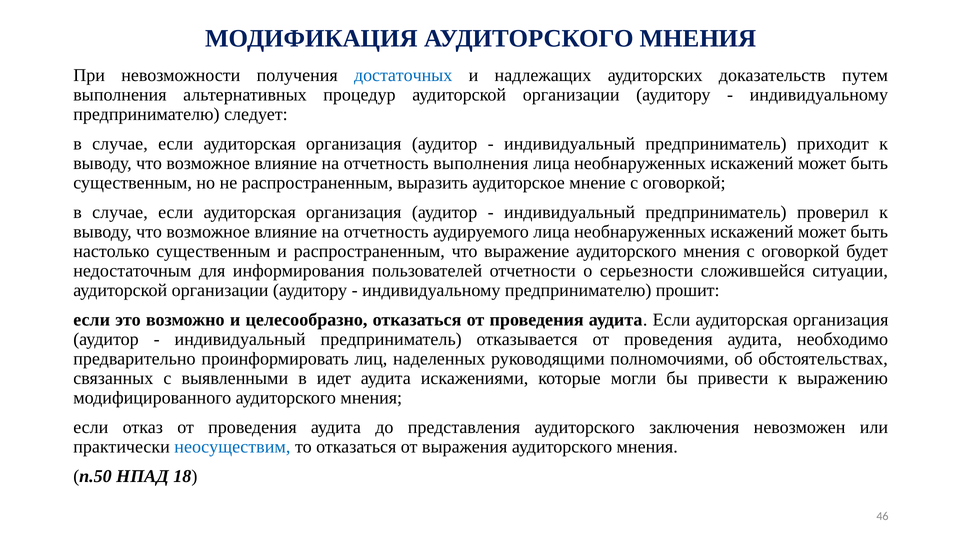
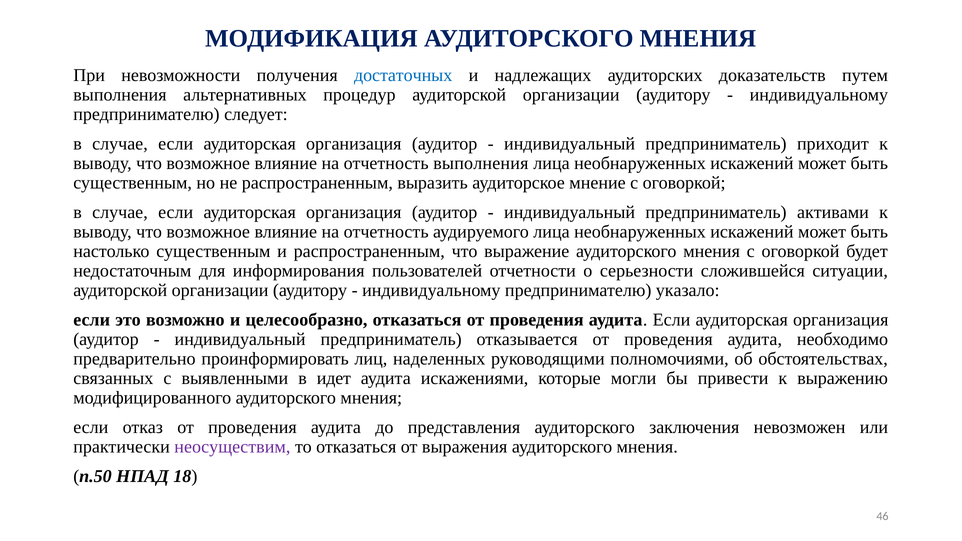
проверил: проверил -> активами
прошит: прошит -> указало
неосуществим colour: blue -> purple
